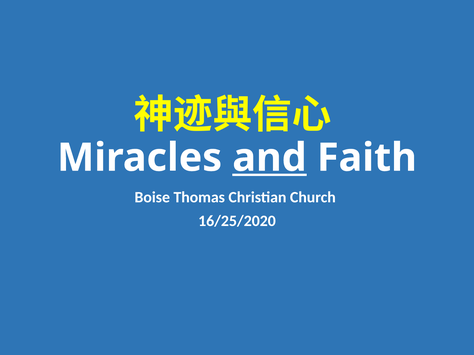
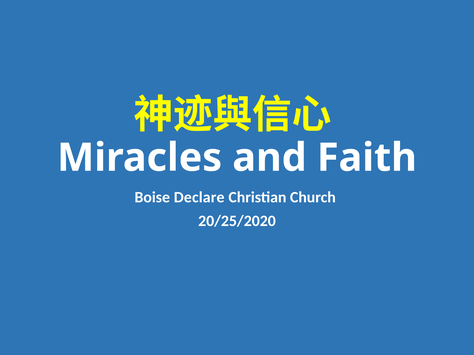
and underline: present -> none
Thomas: Thomas -> Declare
16/25/2020: 16/25/2020 -> 20/25/2020
